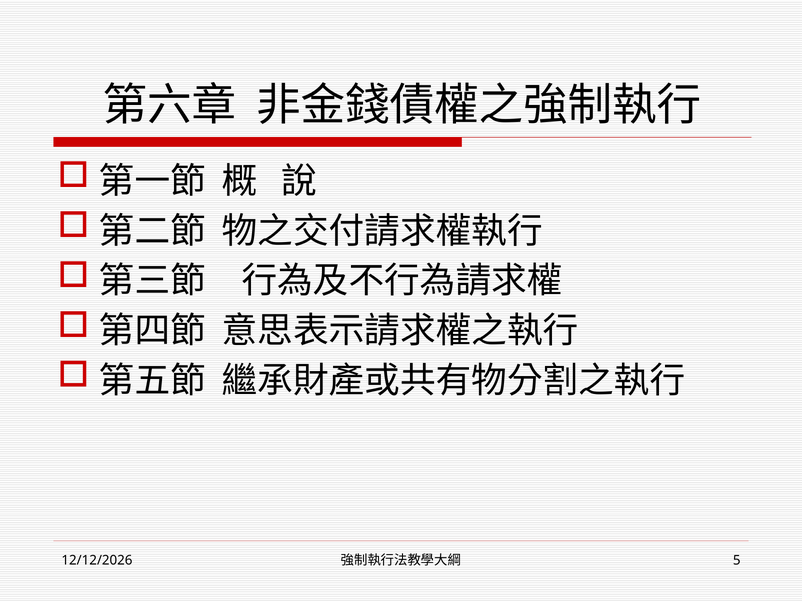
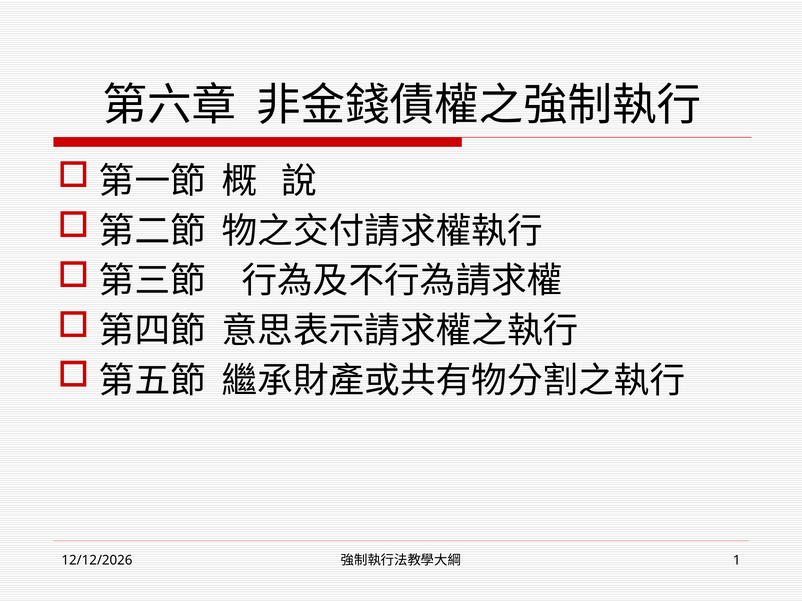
5: 5 -> 1
